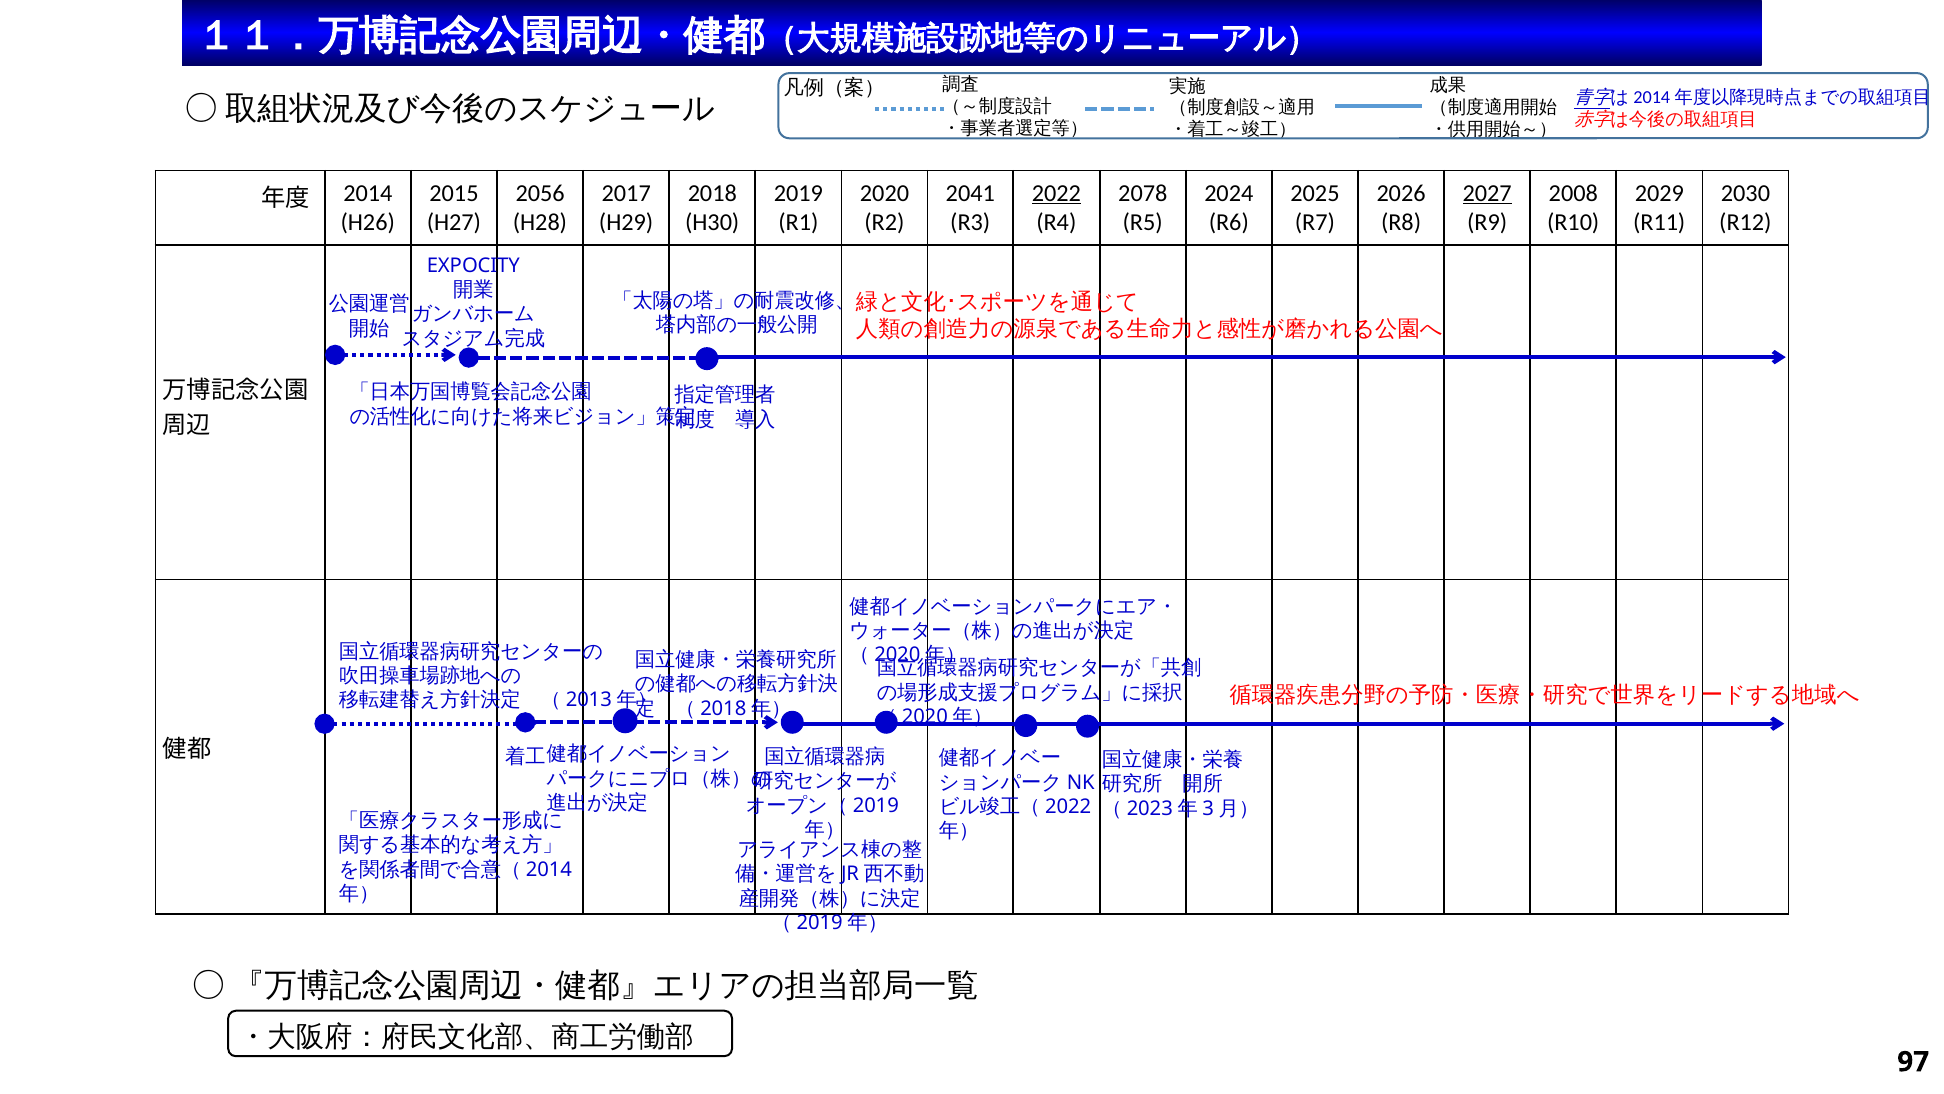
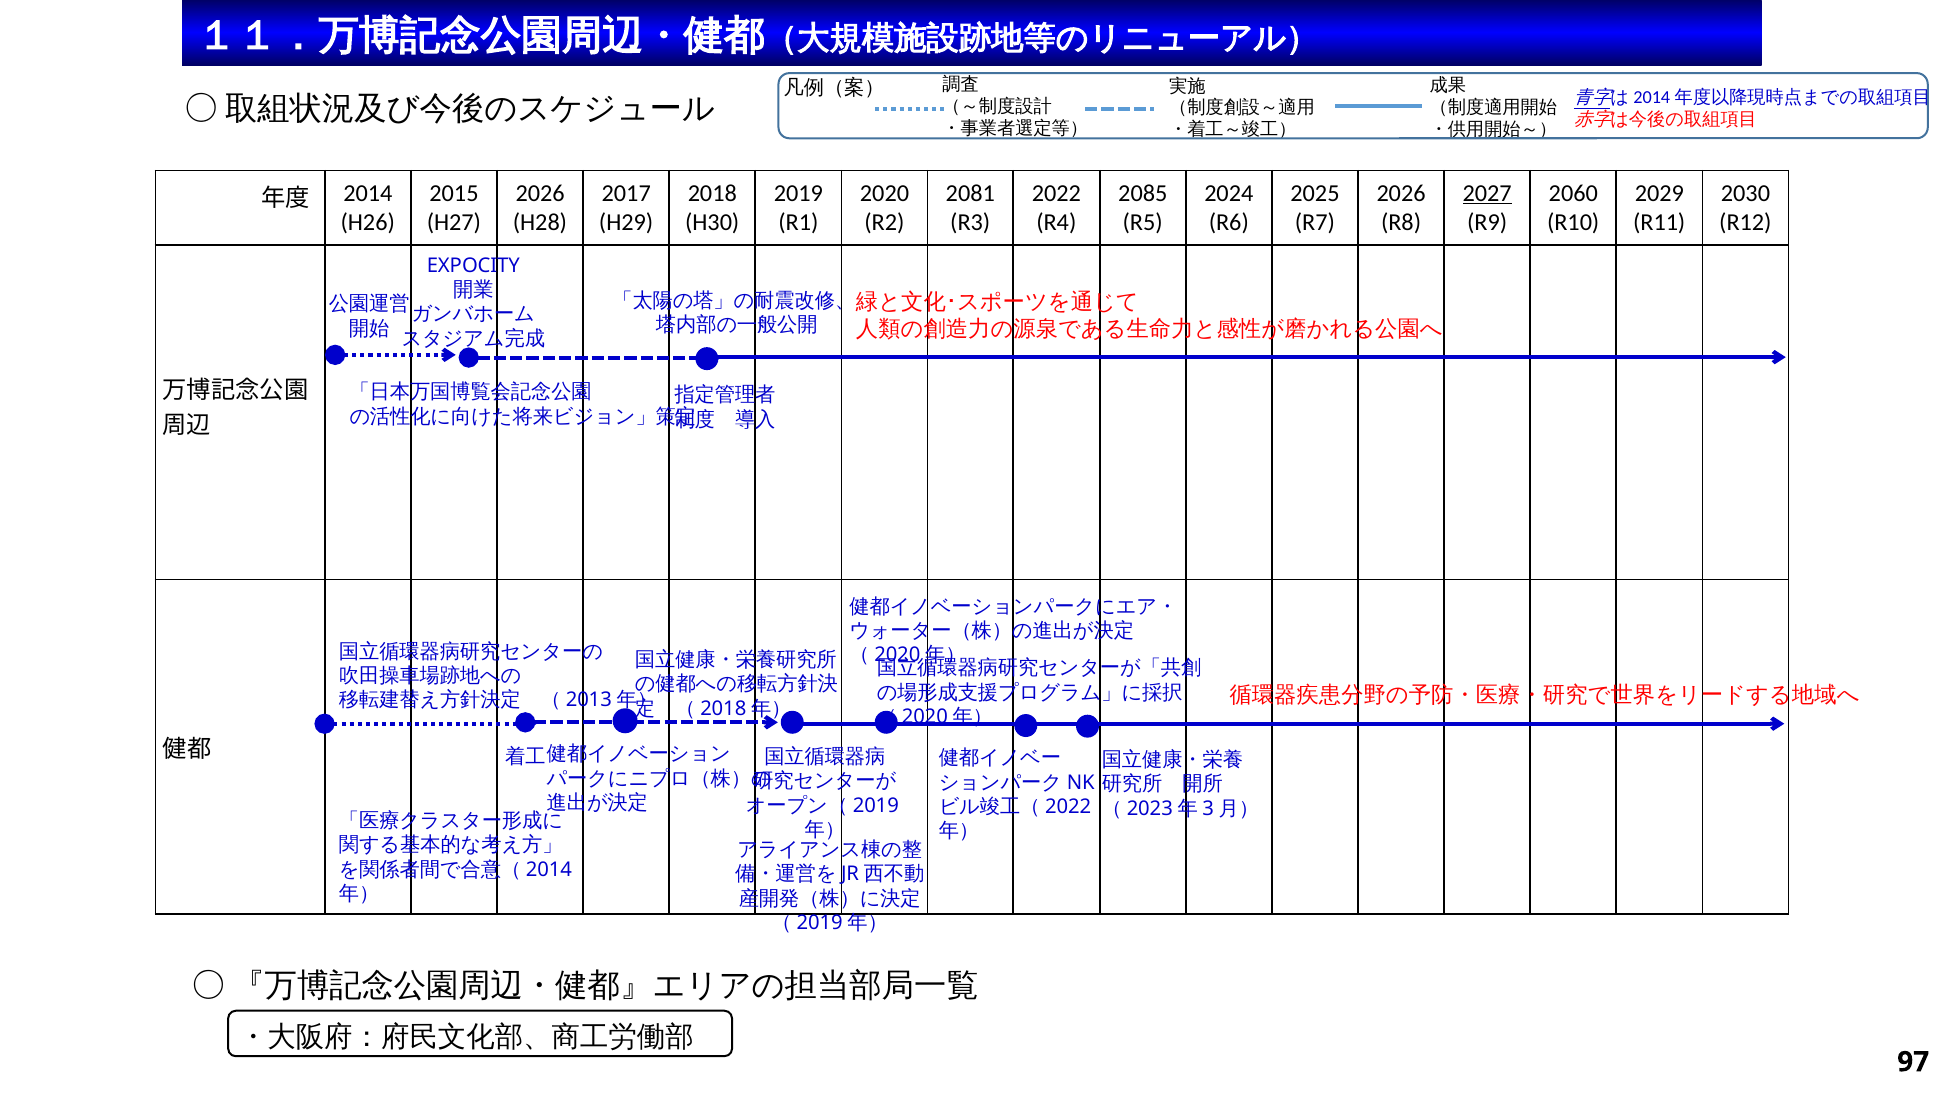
2056 at (540, 193): 2056 -> 2026
2041: 2041 -> 2081
2022 underline: present -> none
2078: 2078 -> 2085
2008: 2008 -> 2060
